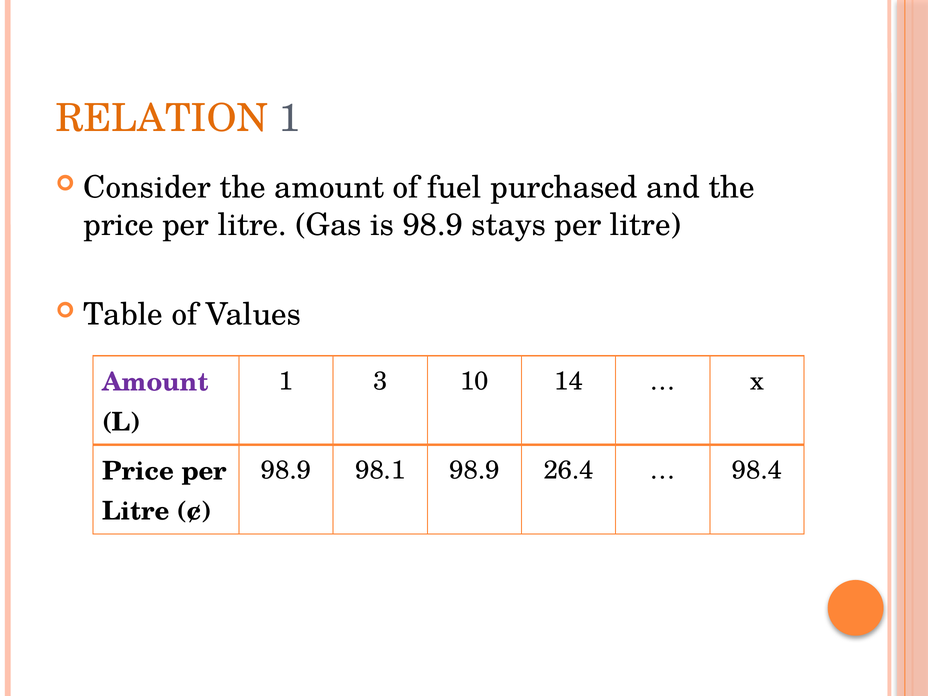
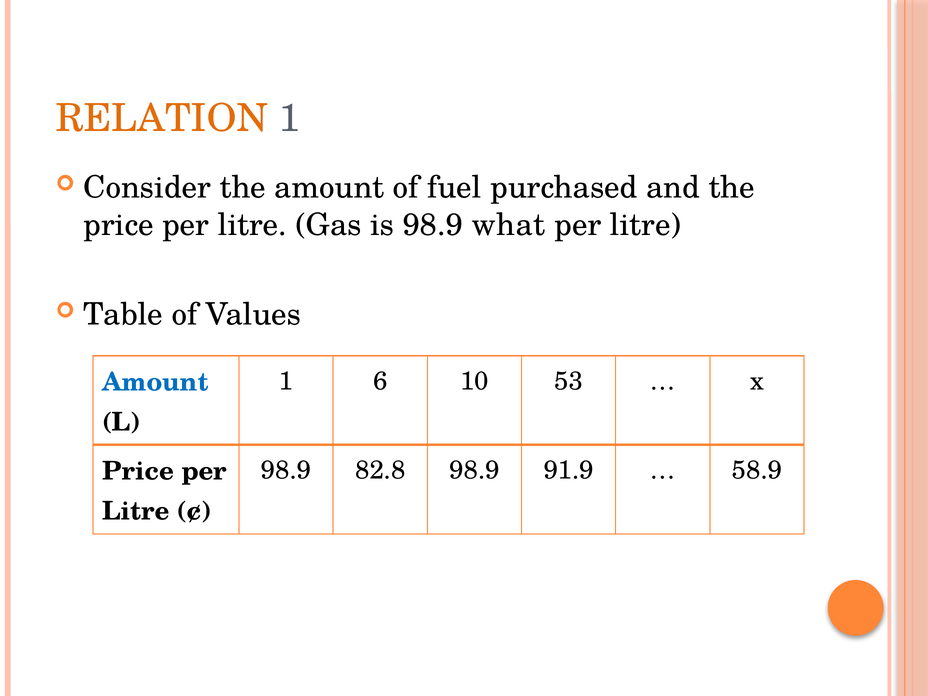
stays: stays -> what
3: 3 -> 6
14: 14 -> 53
Amount at (155, 382) colour: purple -> blue
98.1: 98.1 -> 82.8
26.4: 26.4 -> 91.9
98.4: 98.4 -> 58.9
